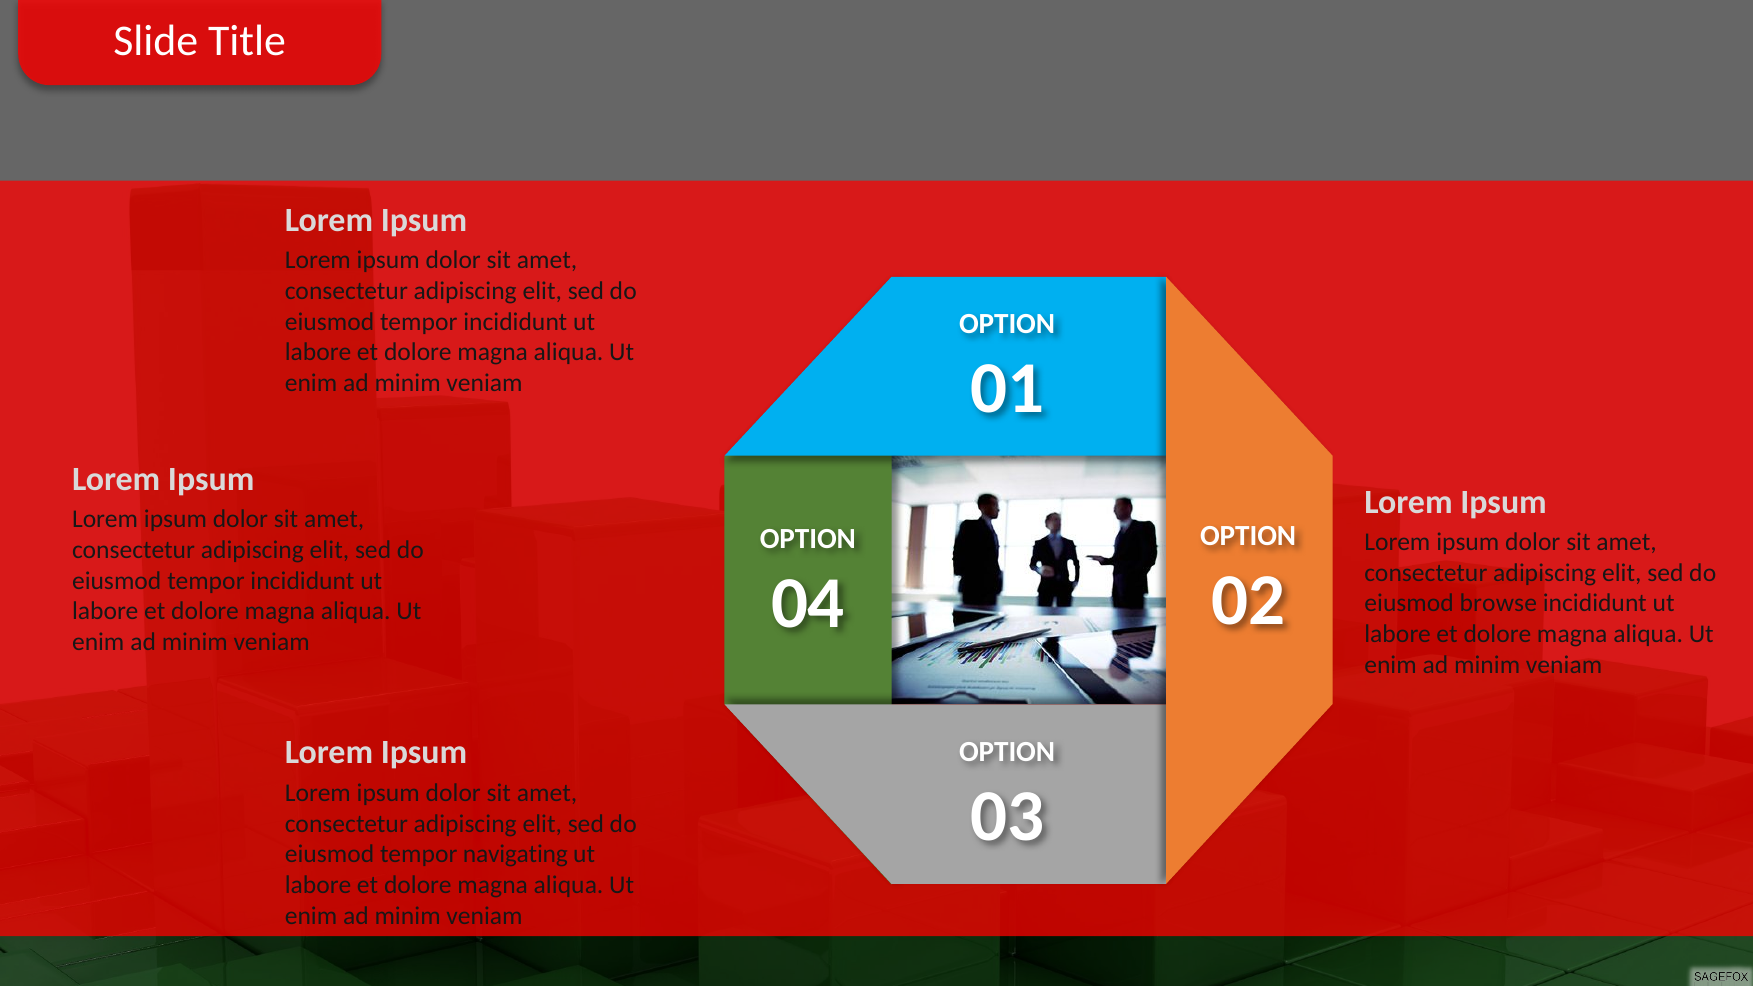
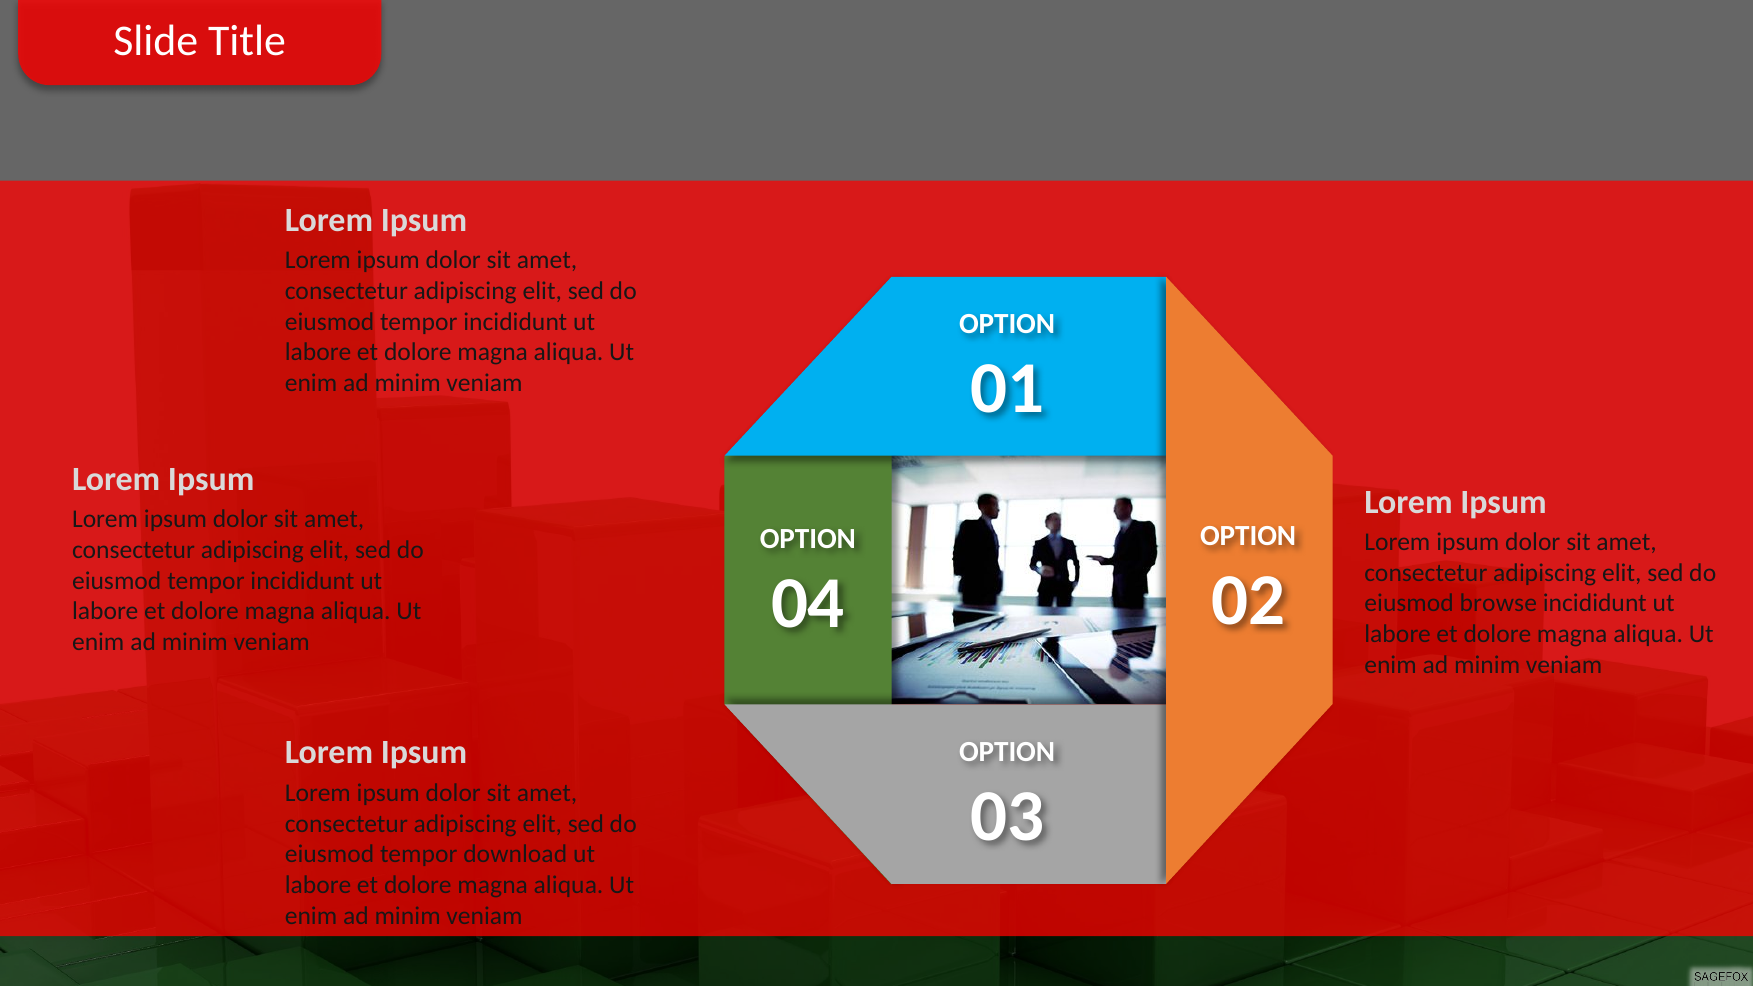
navigating: navigating -> download
